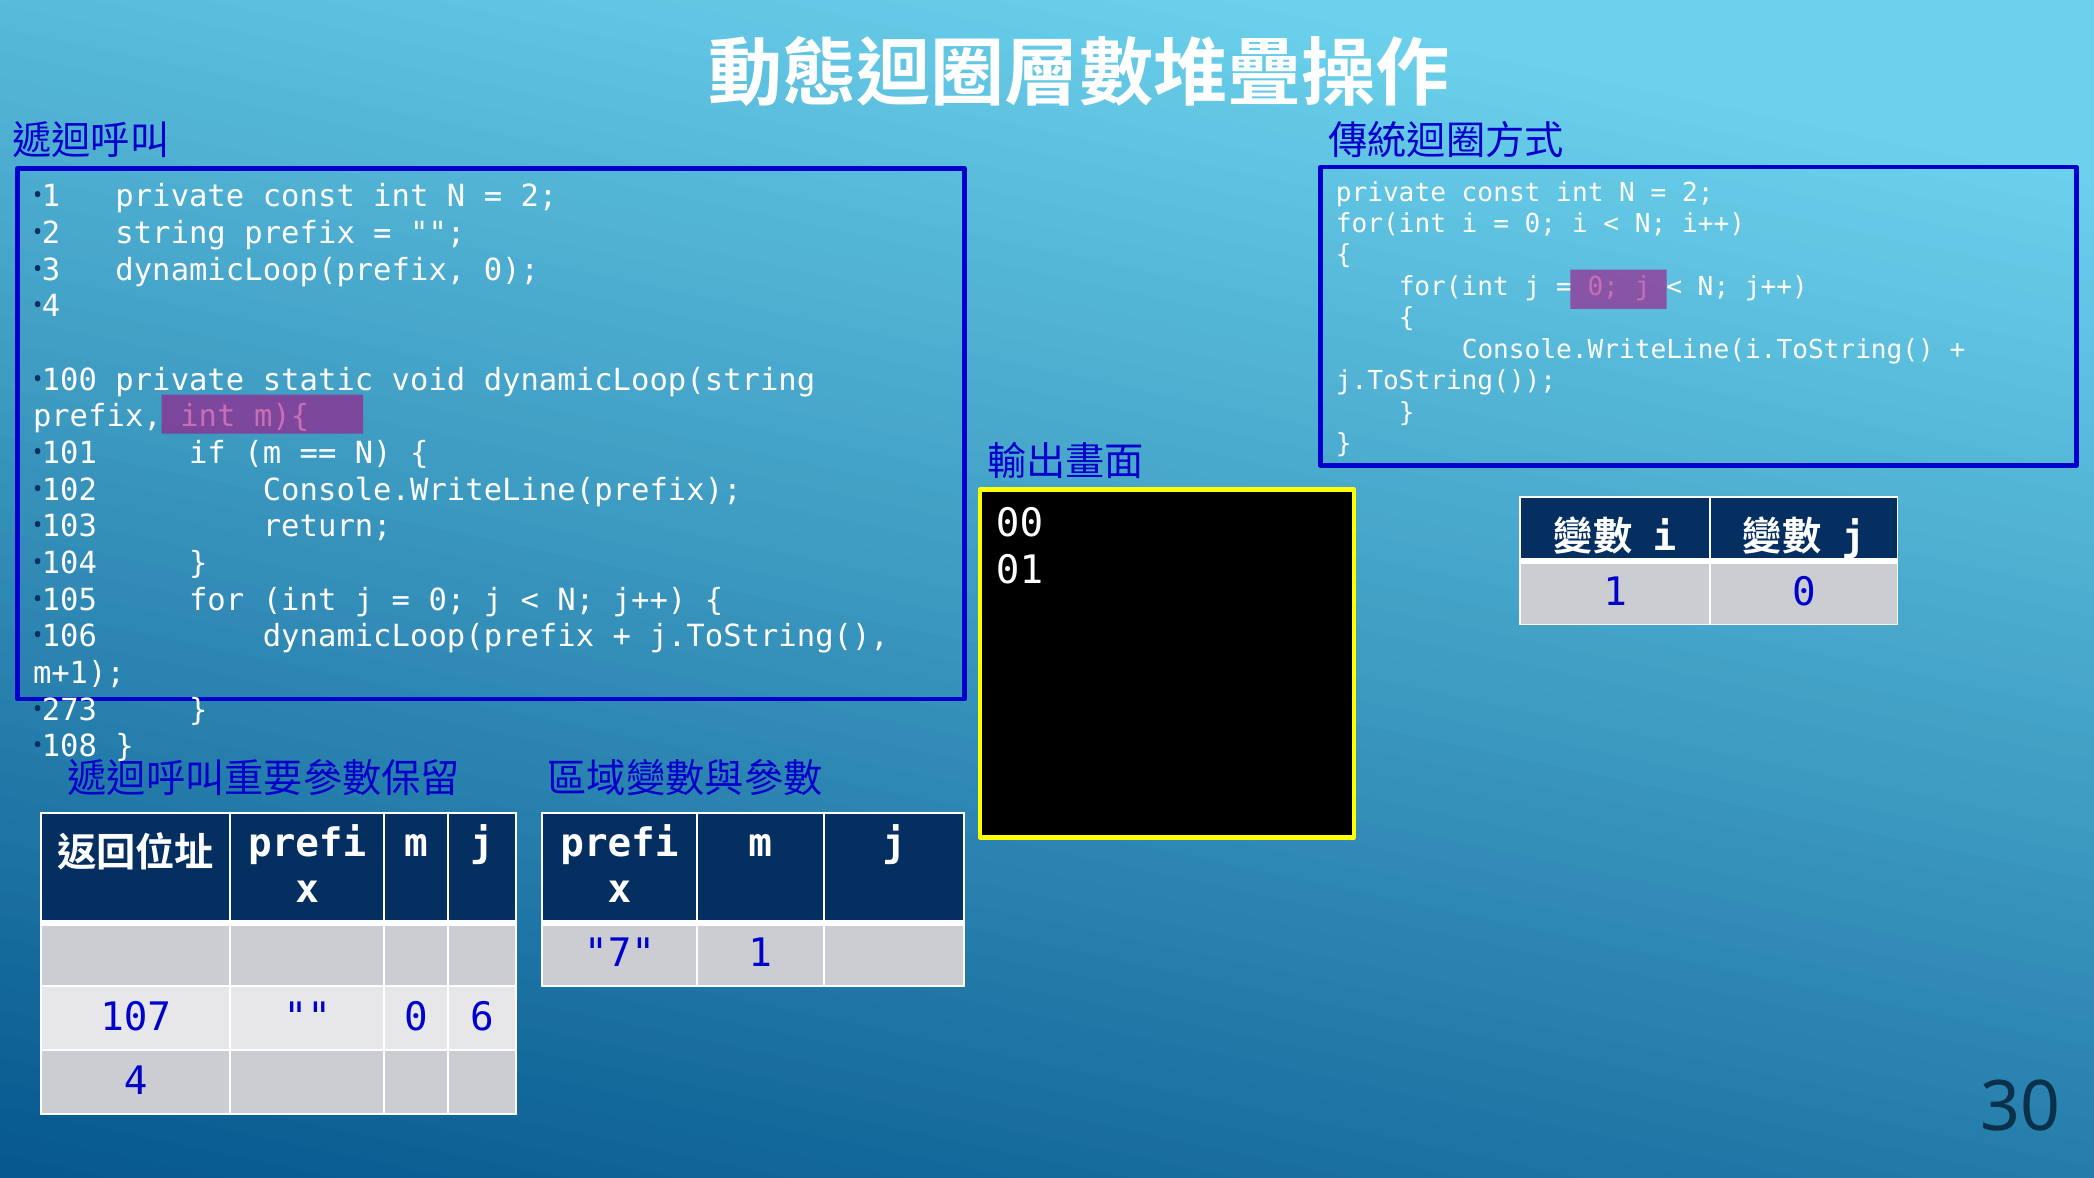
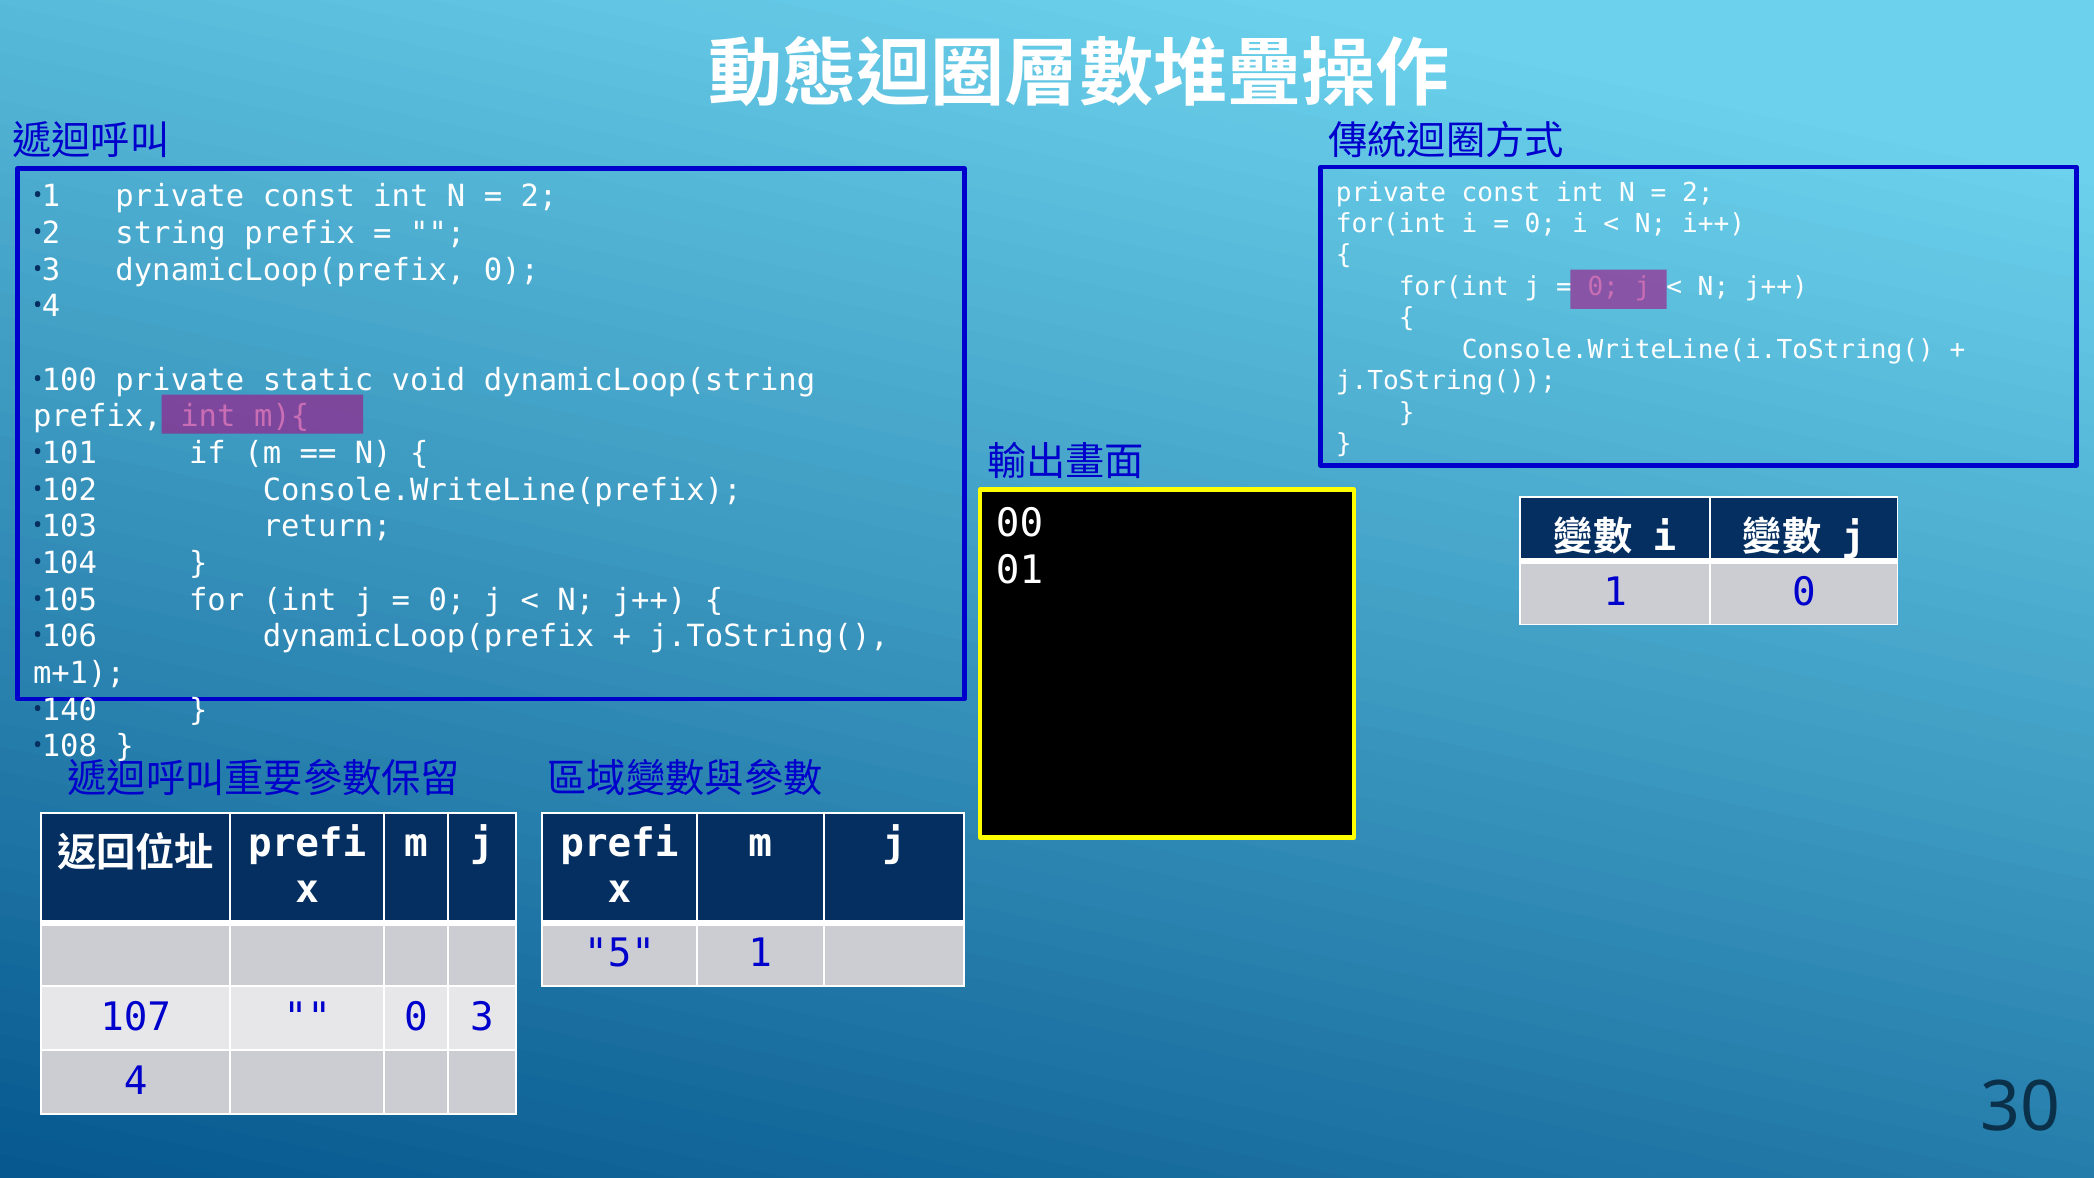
273: 273 -> 140
7: 7 -> 5
0 6: 6 -> 3
